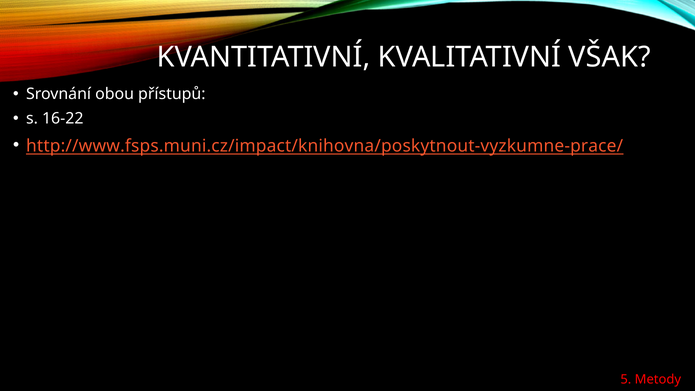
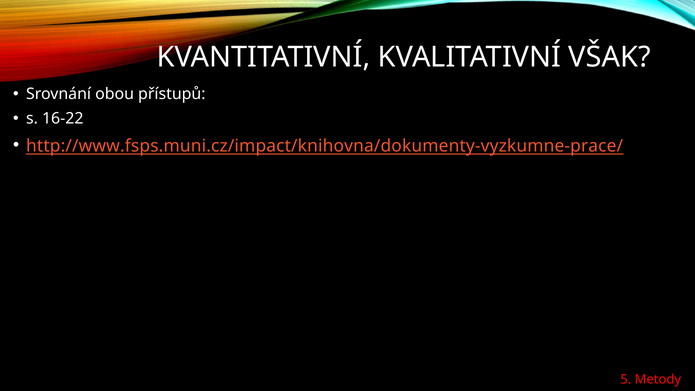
http://www.fsps.muni.cz/impact/knihovna/poskytnout-vyzkumne-prace/: http://www.fsps.muni.cz/impact/knihovna/poskytnout-vyzkumne-prace/ -> http://www.fsps.muni.cz/impact/knihovna/dokumenty-vyzkumne-prace/
